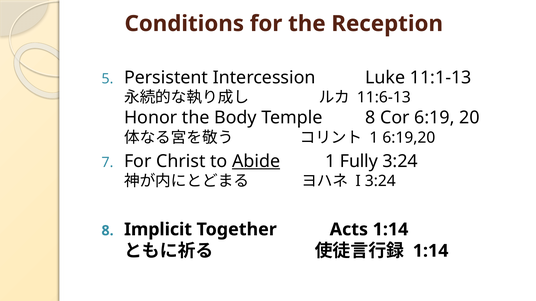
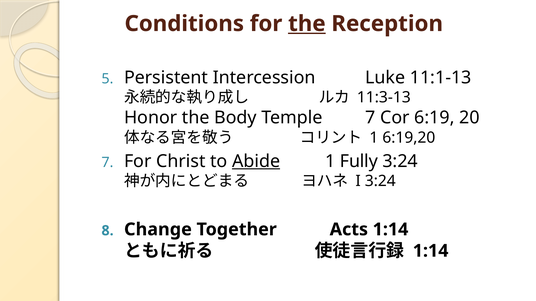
the at (307, 24) underline: none -> present
11:6-13: 11:6-13 -> 11:3-13
Temple 8: 8 -> 7
Implicit: Implicit -> Change
